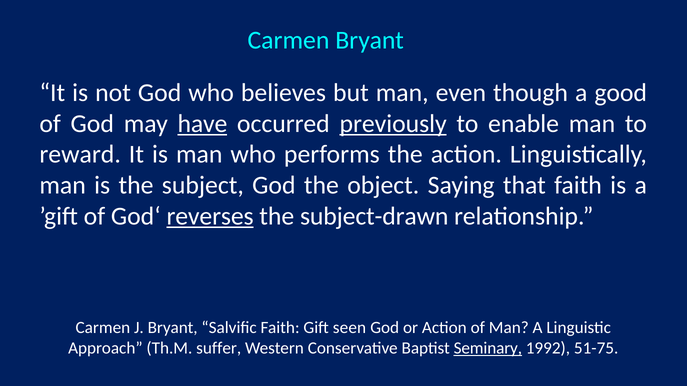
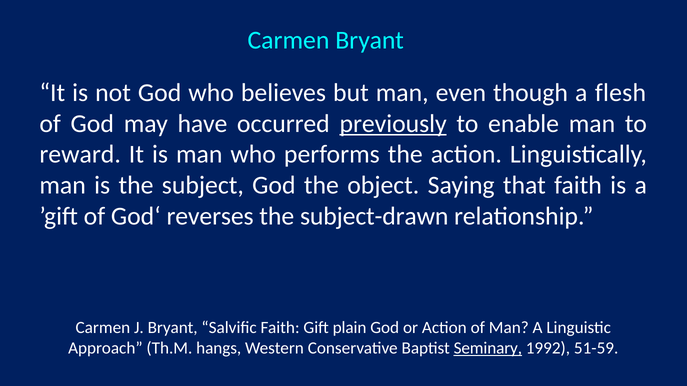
good: good -> flesh
have underline: present -> none
reverses underline: present -> none
seen: seen -> plain
suffer: suffer -> hangs
51-75: 51-75 -> 51-59
